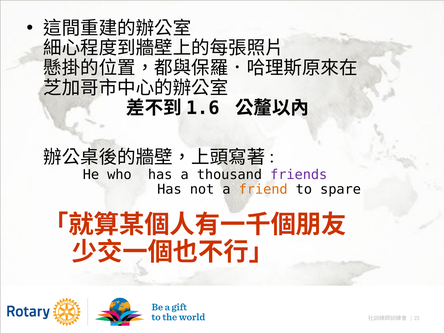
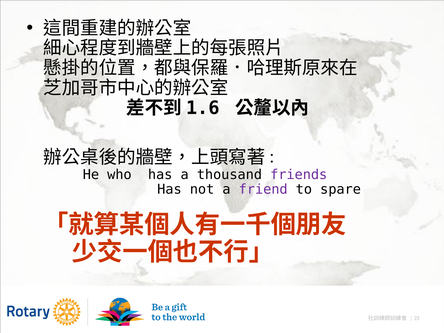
friend colour: orange -> purple
